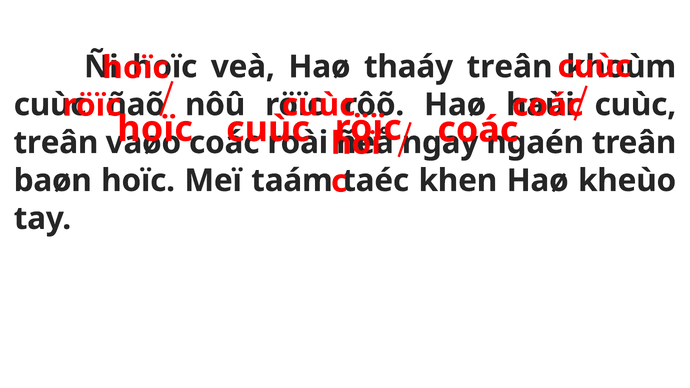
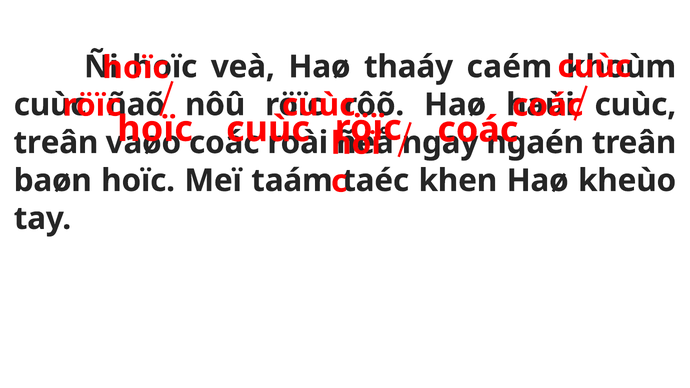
thaáy treân: treân -> caém
